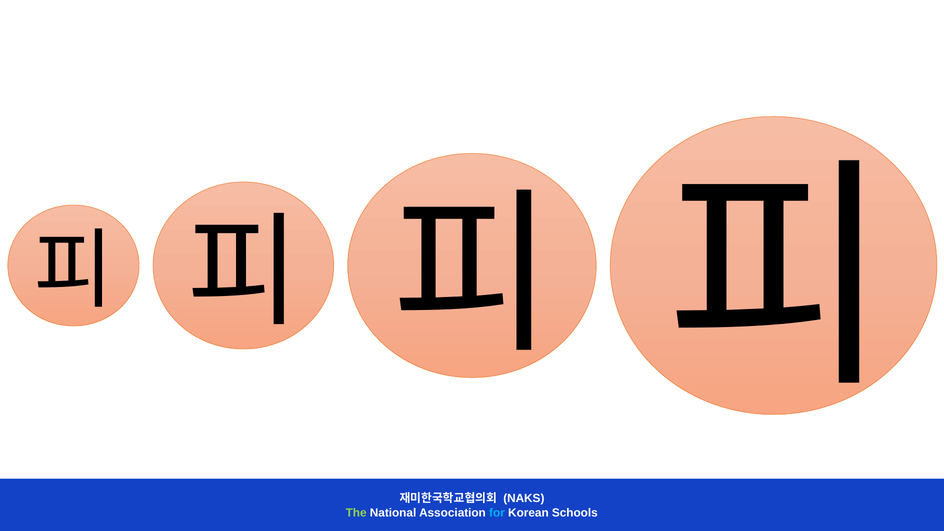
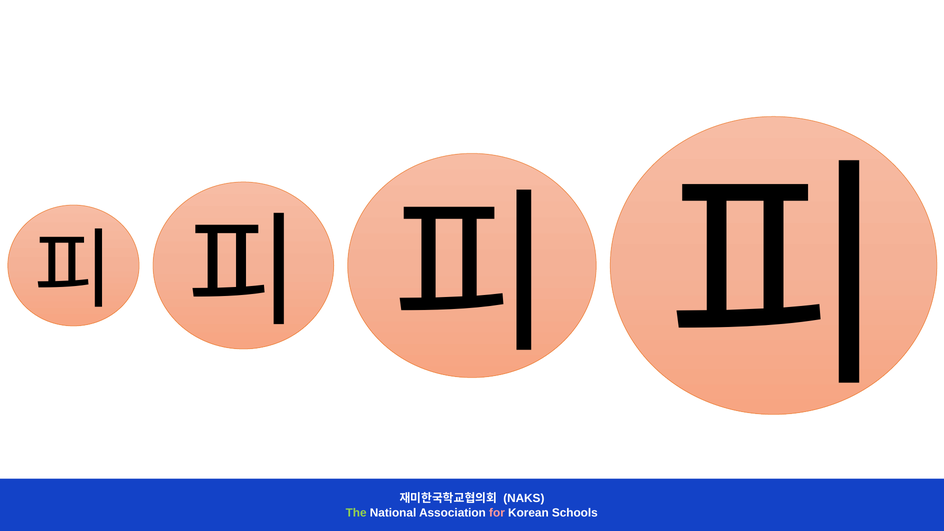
for colour: light blue -> pink
